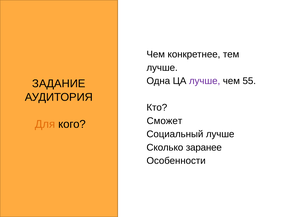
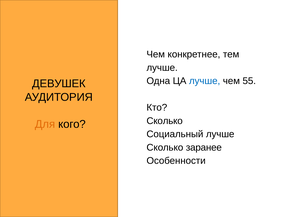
лучше at (205, 81) colour: purple -> blue
ЗАДАНИЕ: ЗАДАНИЕ -> ДЕВУШЕК
Сможет at (164, 121): Сможет -> Сколько
